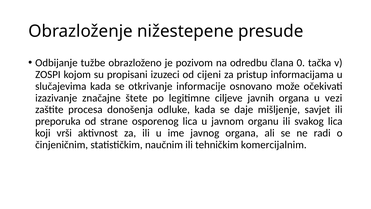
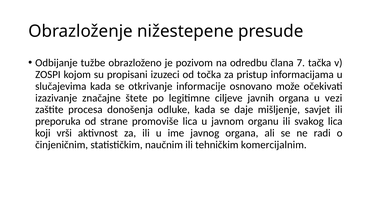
0: 0 -> 7
cijeni: cijeni -> točka
osporenog: osporenog -> promoviše
